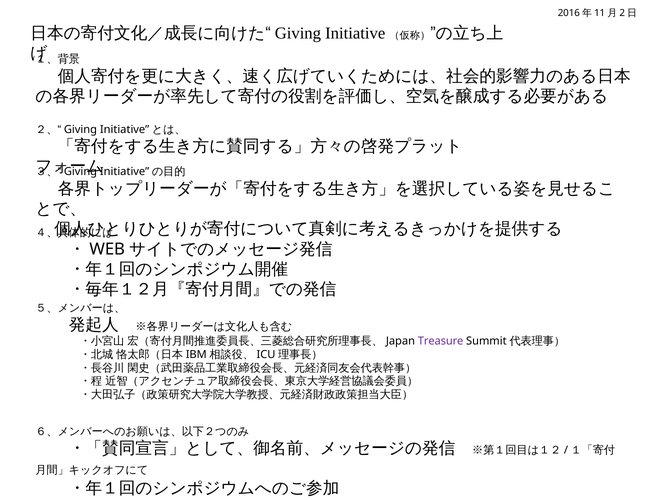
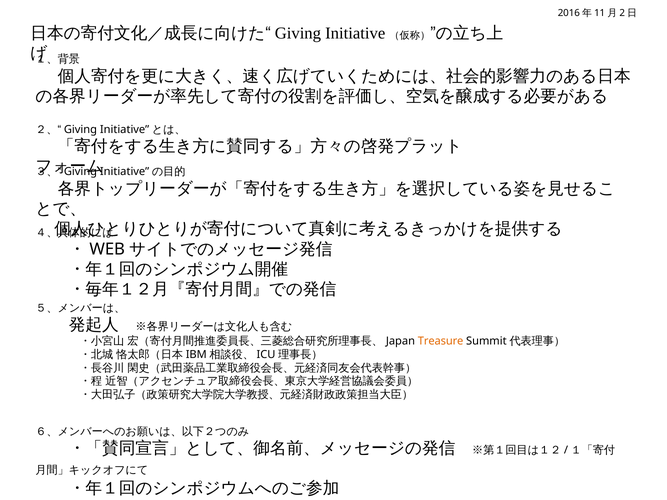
Treasure colour: purple -> orange
